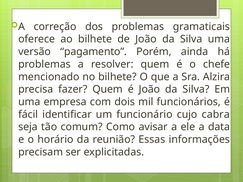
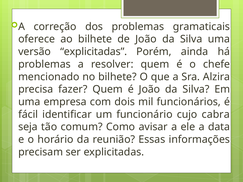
versão pagamento: pagamento -> explicitadas
